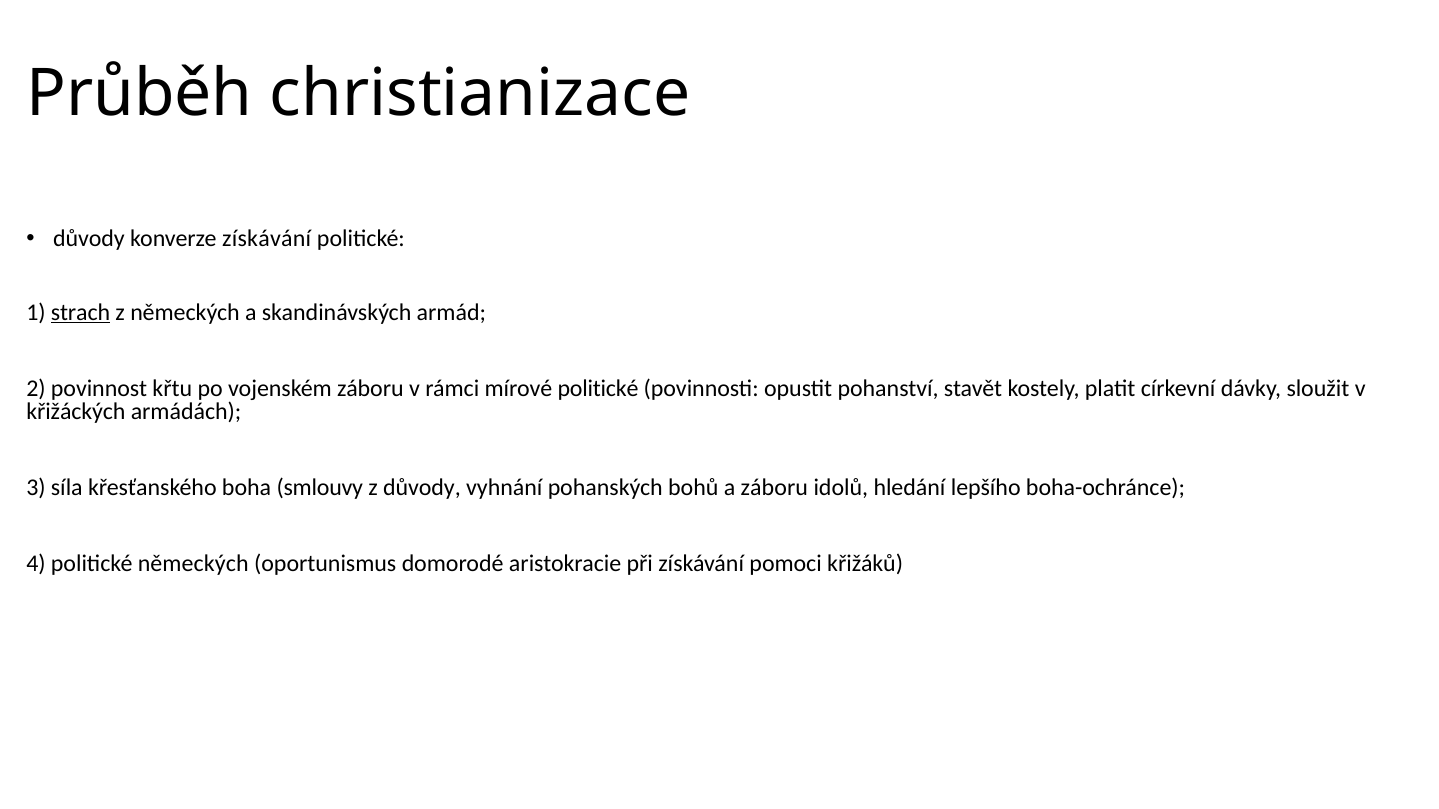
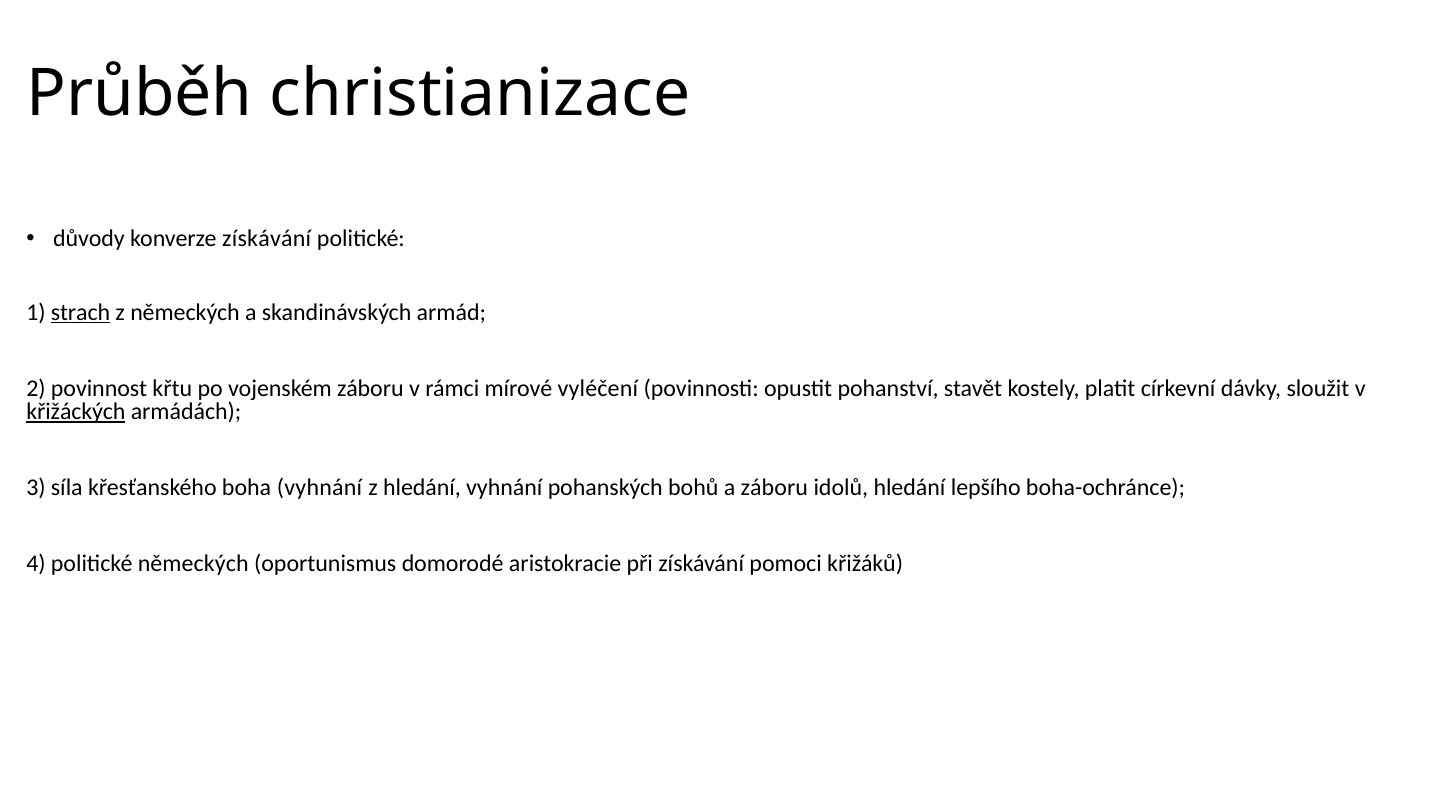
mírové politické: politické -> vyléčení
křižáckých underline: none -> present
boha smlouvy: smlouvy -> vyhnání
z důvody: důvody -> hledání
